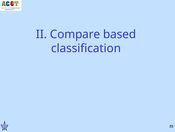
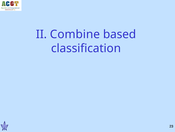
Compare: Compare -> Combine
